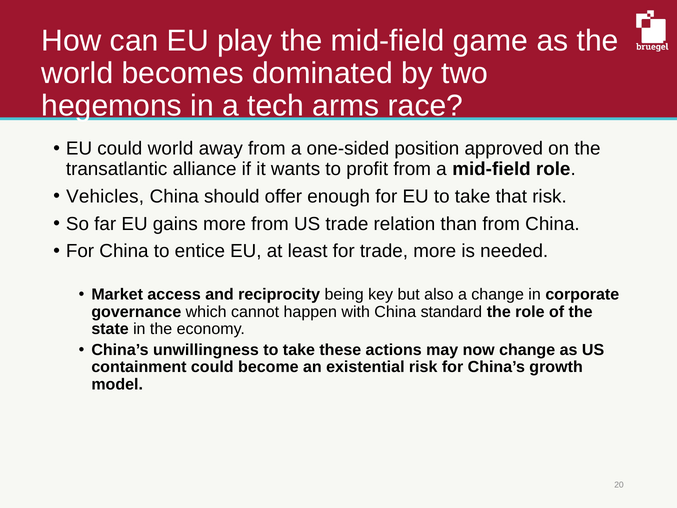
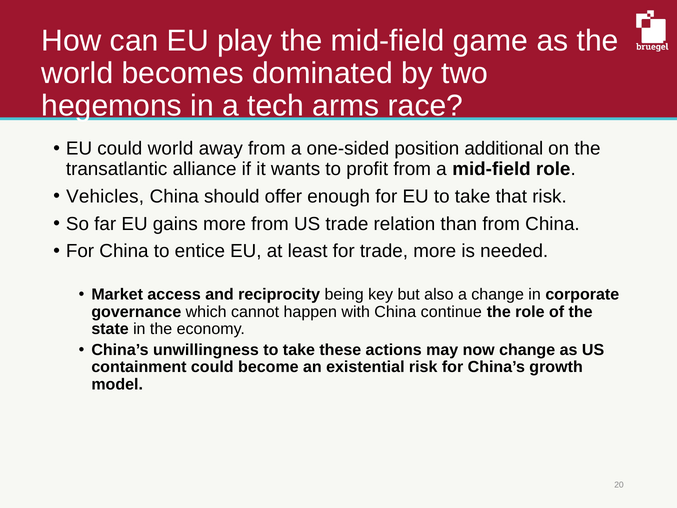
approved: approved -> additional
standard: standard -> continue
